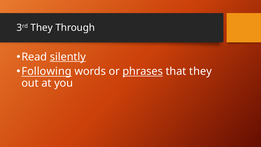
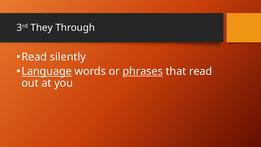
silently underline: present -> none
Following: Following -> Language
that they: they -> read
